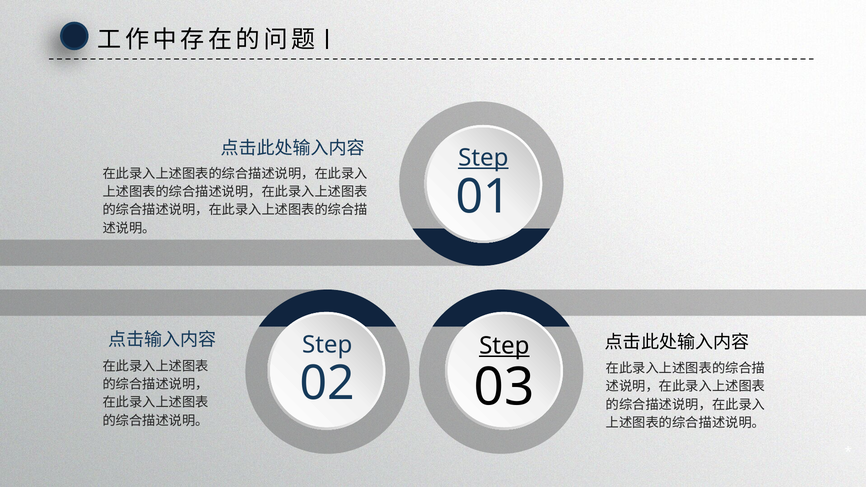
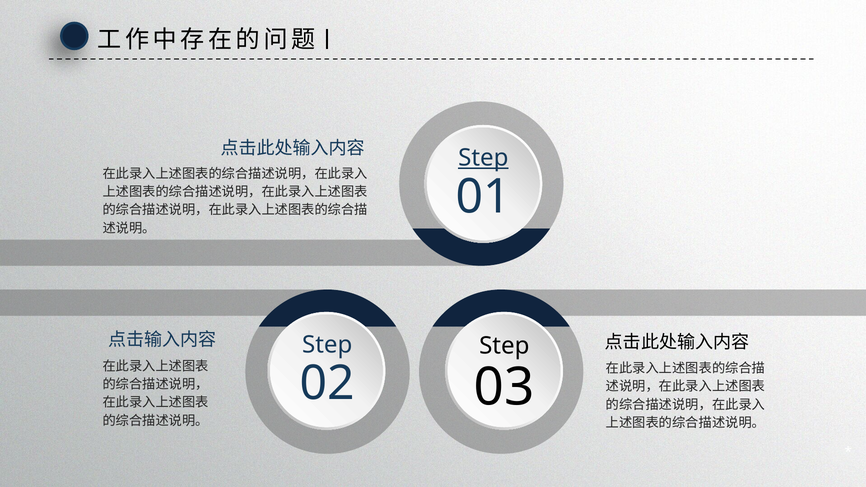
Step at (504, 346) underline: present -> none
